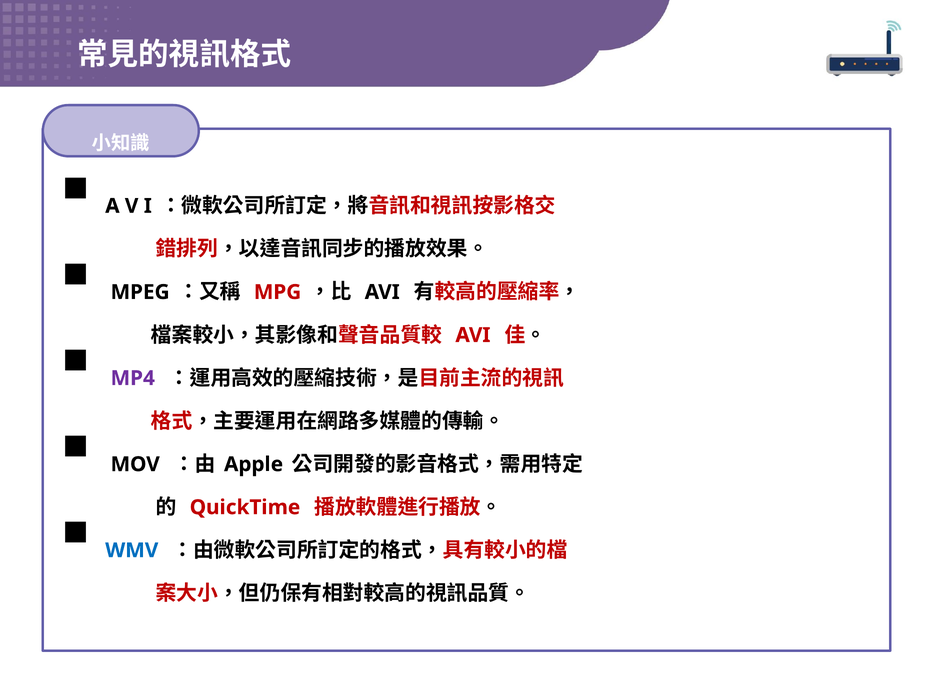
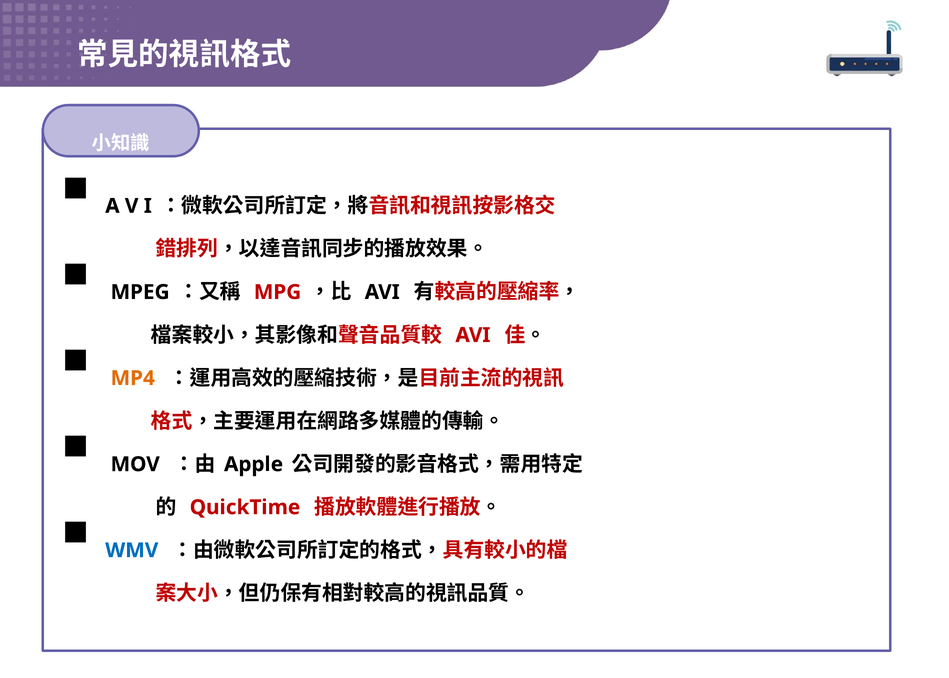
MP4 colour: purple -> orange
